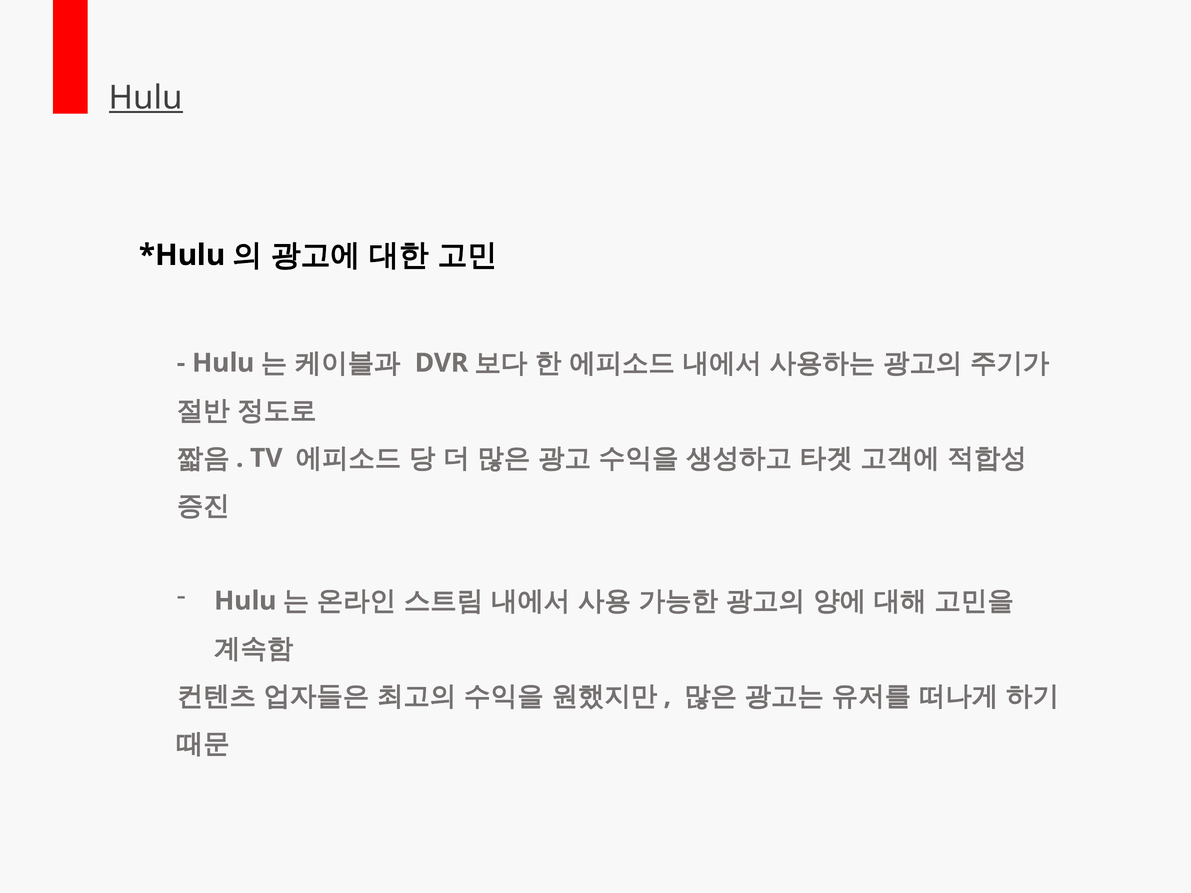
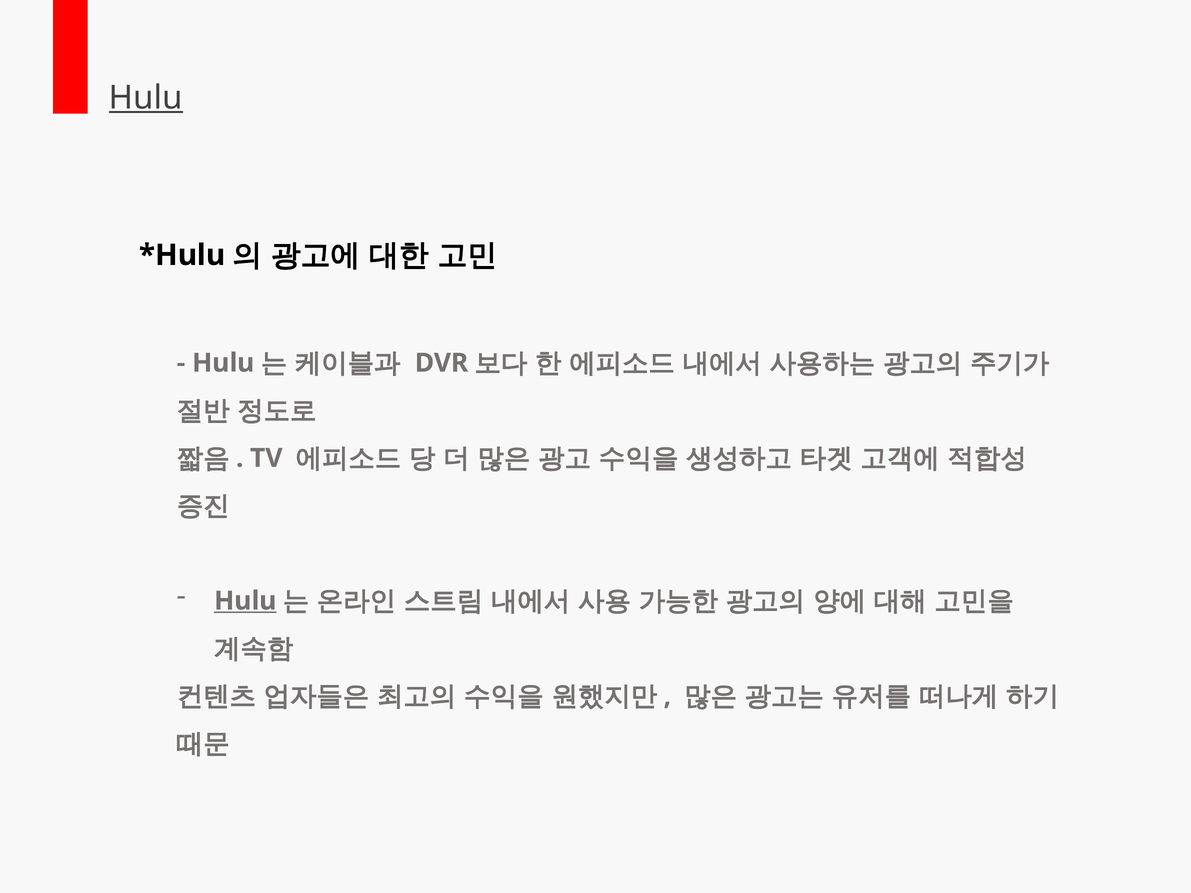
Hulu at (245, 601) underline: none -> present
